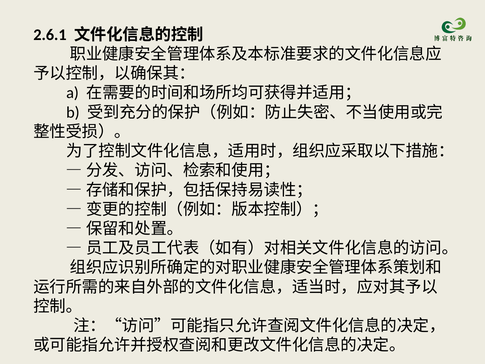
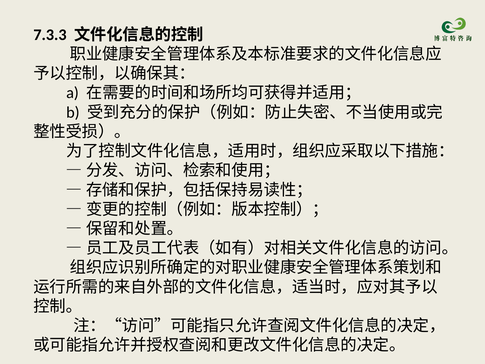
2.6.1: 2.6.1 -> 7.3.3
